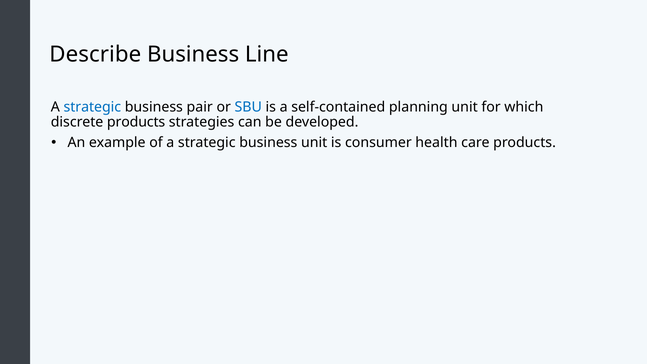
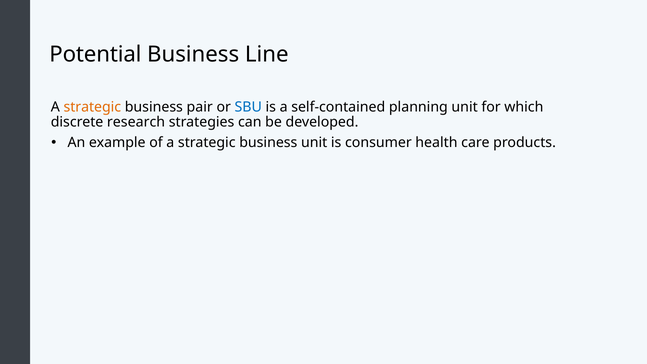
Describe: Describe -> Potential
strategic at (92, 107) colour: blue -> orange
discrete products: products -> research
